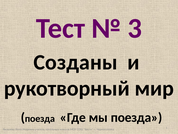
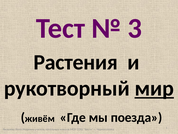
Созданы: Созданы -> Растения
мир underline: none -> present
поезда at (40, 118): поезда -> живём
